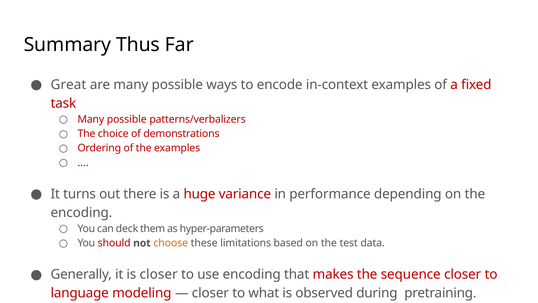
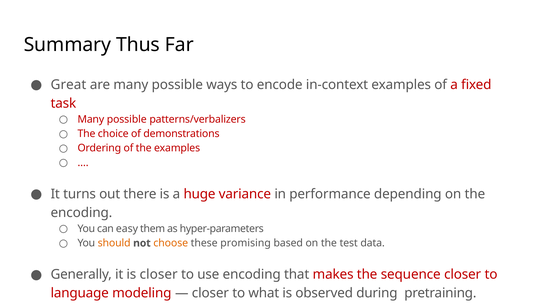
deck: deck -> easy
should colour: red -> orange
limitations: limitations -> promising
